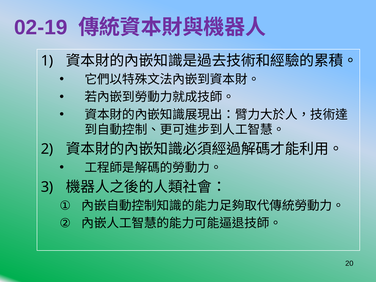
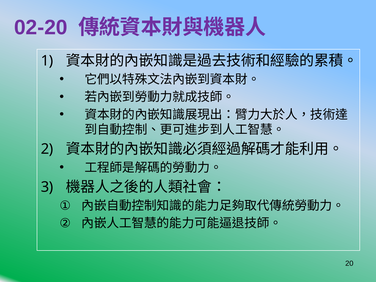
02-19: 02-19 -> 02-20
